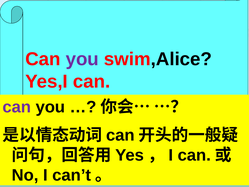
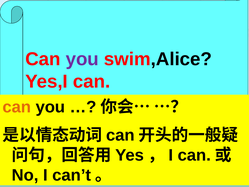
can at (17, 107) colour: purple -> orange
